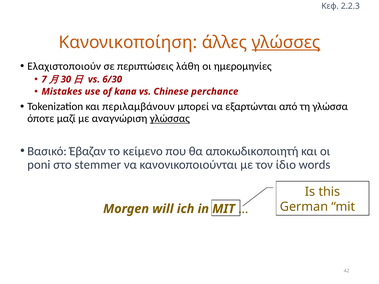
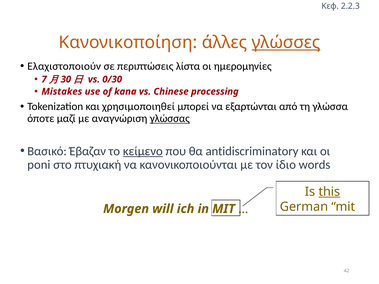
λάθη: λάθη -> λίστα
6/30: 6/30 -> 0/30
perchance: perchance -> processing
περιλαμβάνουν: περιλαμβάνουν -> χρησιμοποιηθεί
κείμενο underline: none -> present
αποκωδικοποιητή: αποκωδικοποιητή -> antidiscriminatory
stemmer: stemmer -> πτυχιακή
this underline: none -> present
